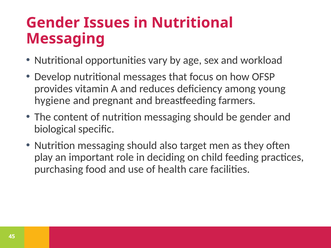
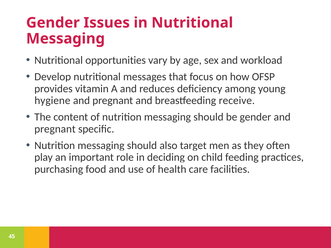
farmers: farmers -> receive
biological at (55, 129): biological -> pregnant
